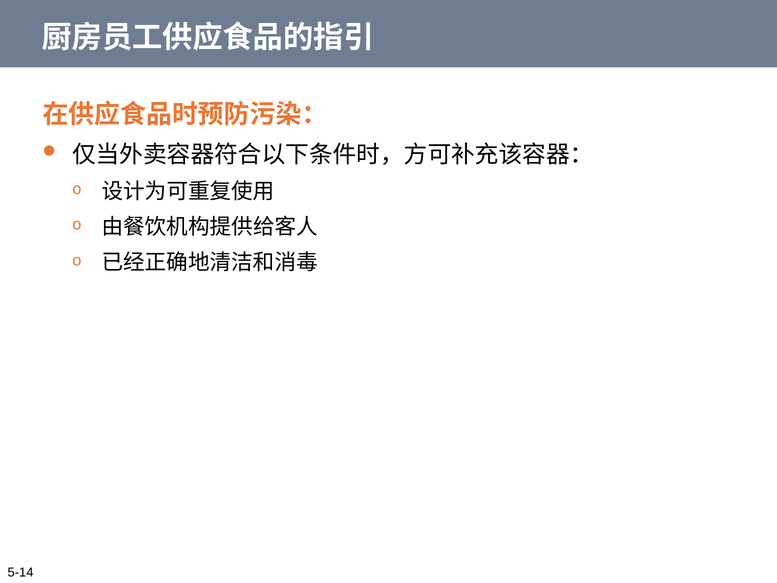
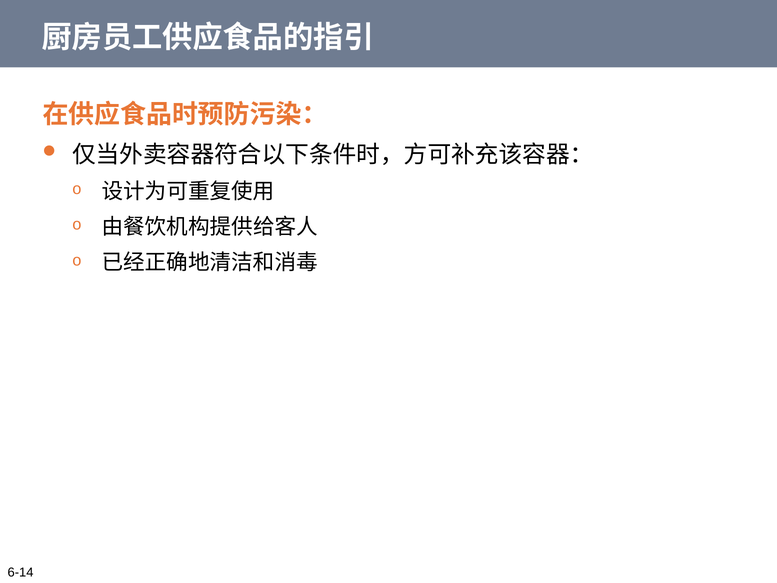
5-14: 5-14 -> 6-14
